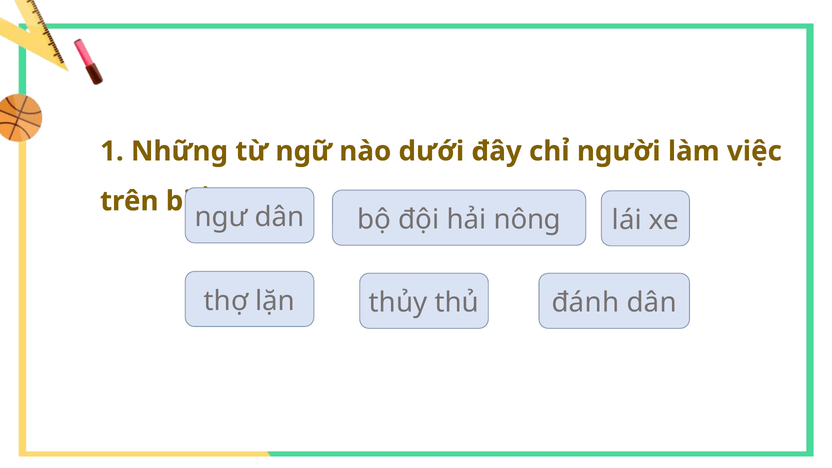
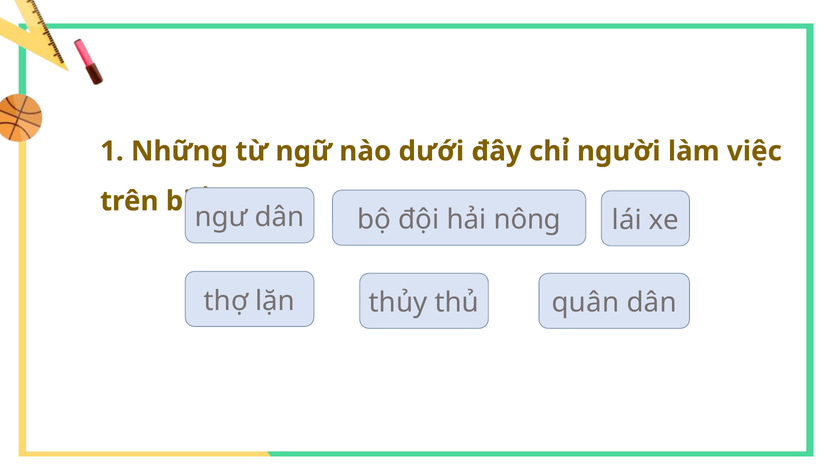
đánh: đánh -> quân
